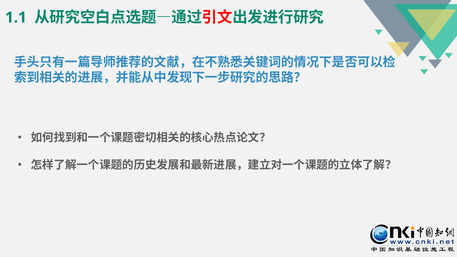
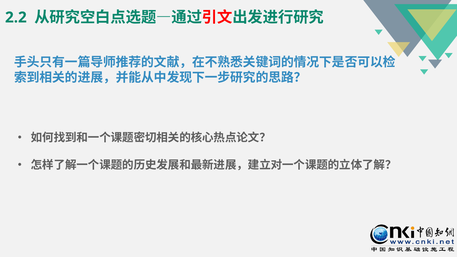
1.1: 1.1 -> 2.2
